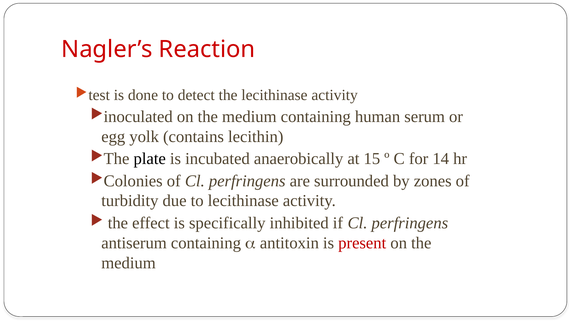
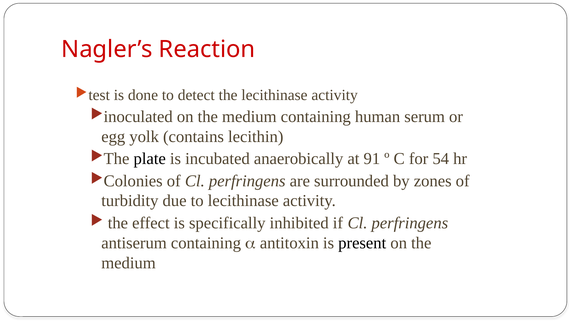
15: 15 -> 91
14: 14 -> 54
present colour: red -> black
